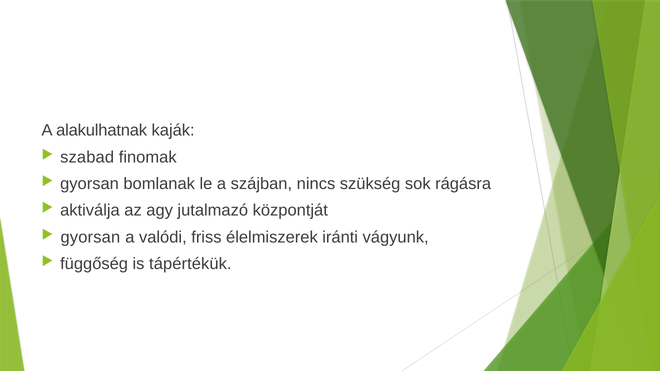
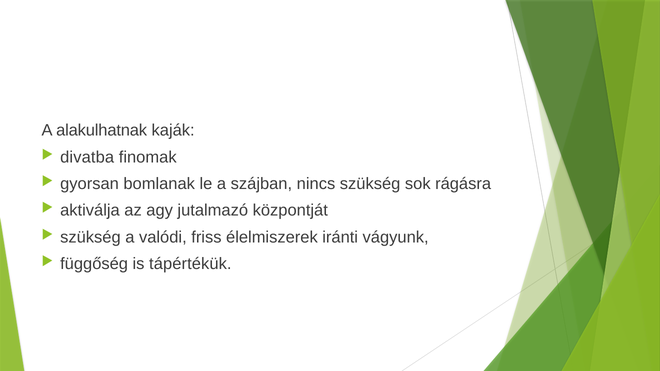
szabad: szabad -> divatba
gyorsan at (90, 237): gyorsan -> szükség
